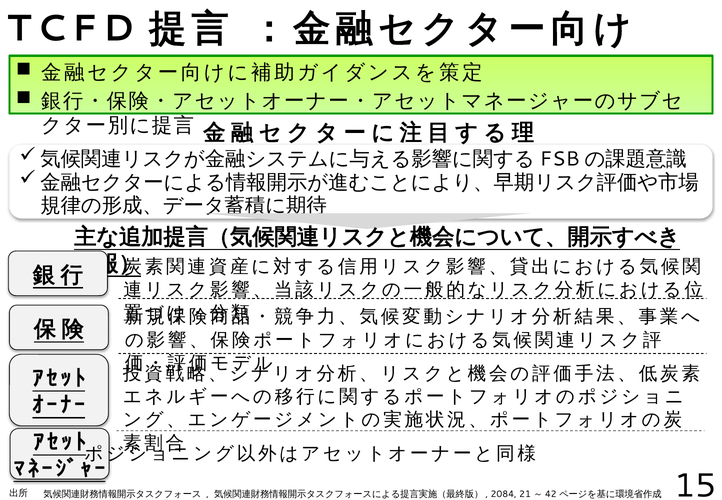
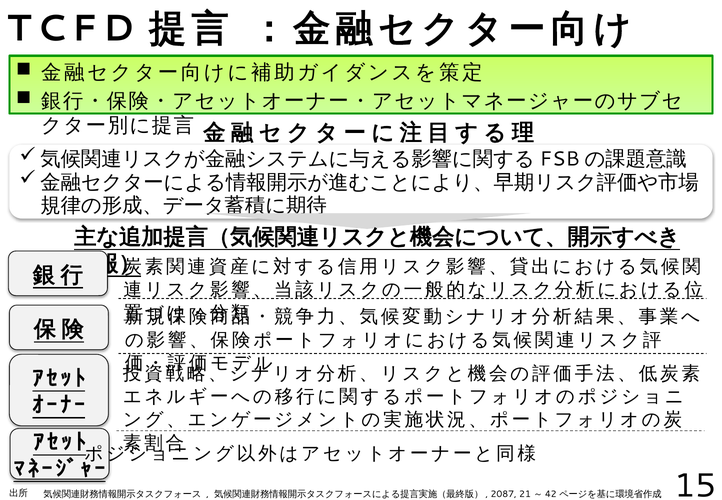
2084: 2084 -> 2087
